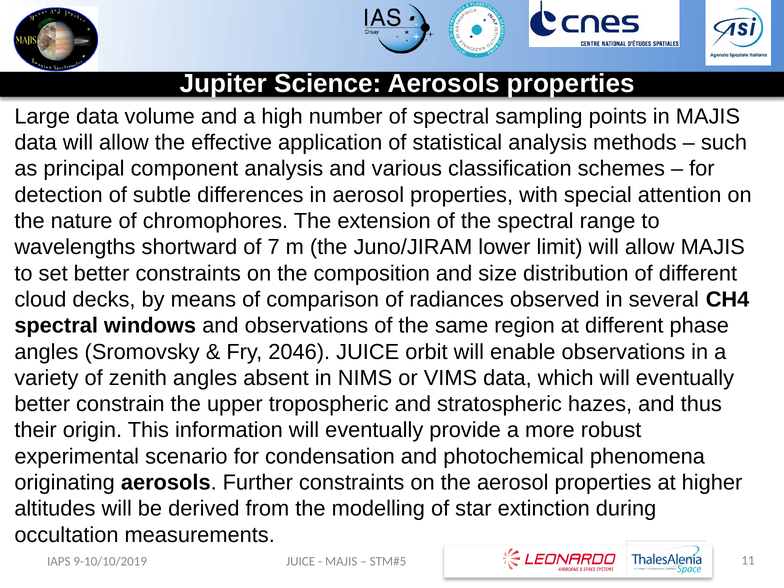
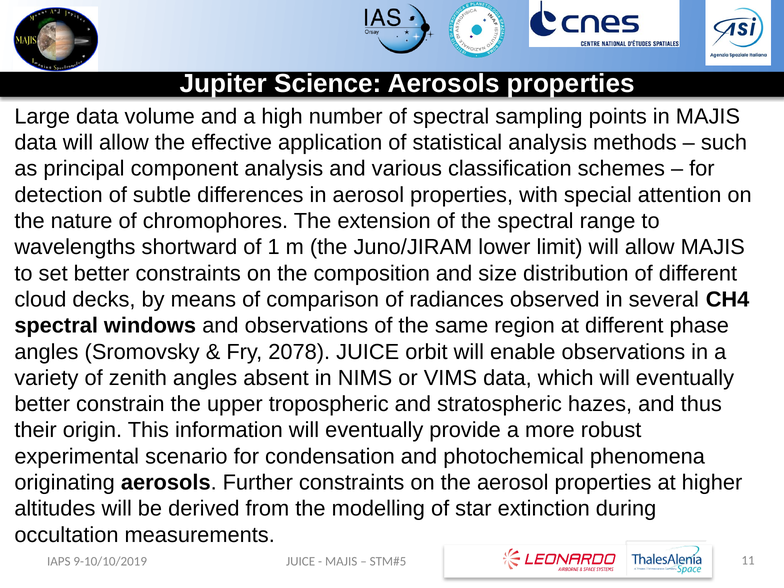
7: 7 -> 1
2046: 2046 -> 2078
